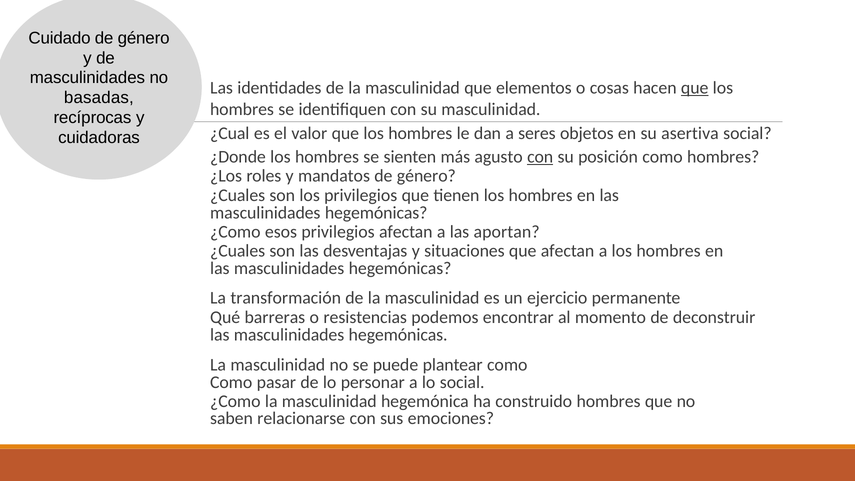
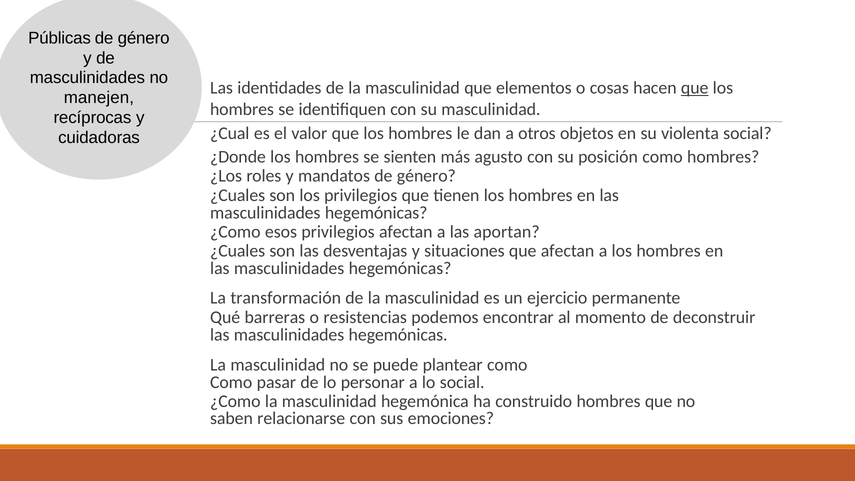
Cuidado: Cuidado -> Públicas
basadas: basadas -> manejen
seres: seres -> otros
asertiva: asertiva -> violenta
con at (540, 157) underline: present -> none
